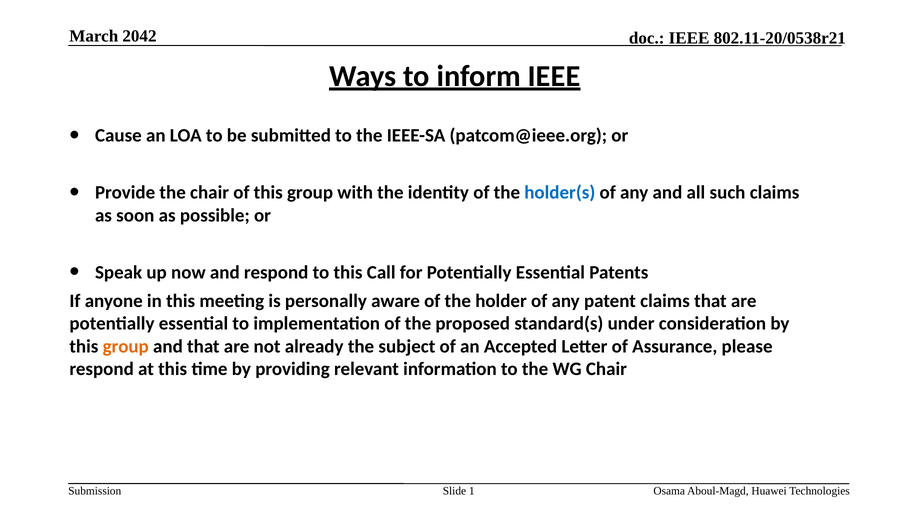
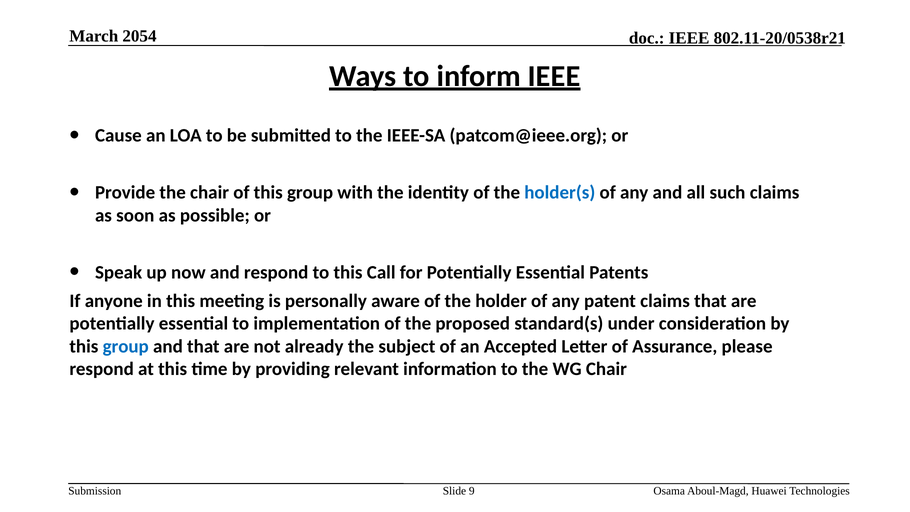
2042: 2042 -> 2054
group at (126, 346) colour: orange -> blue
1: 1 -> 9
